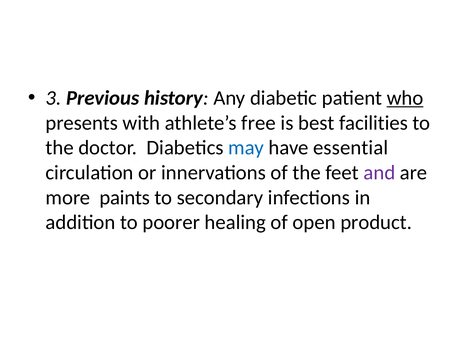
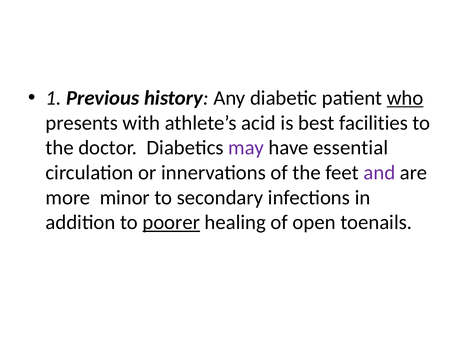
3: 3 -> 1
free: free -> acid
may colour: blue -> purple
paints: paints -> minor
poorer underline: none -> present
product: product -> toenails
